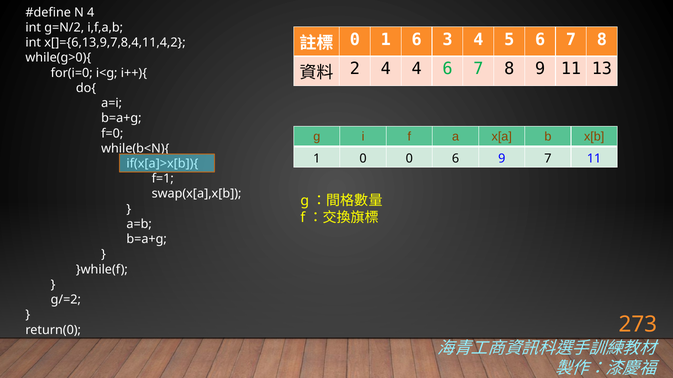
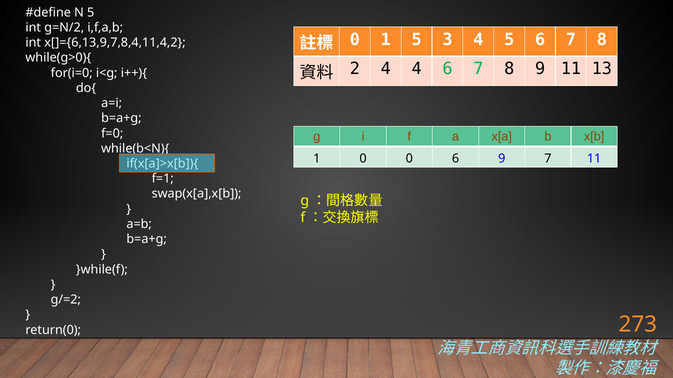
N 4: 4 -> 5
1 6: 6 -> 5
